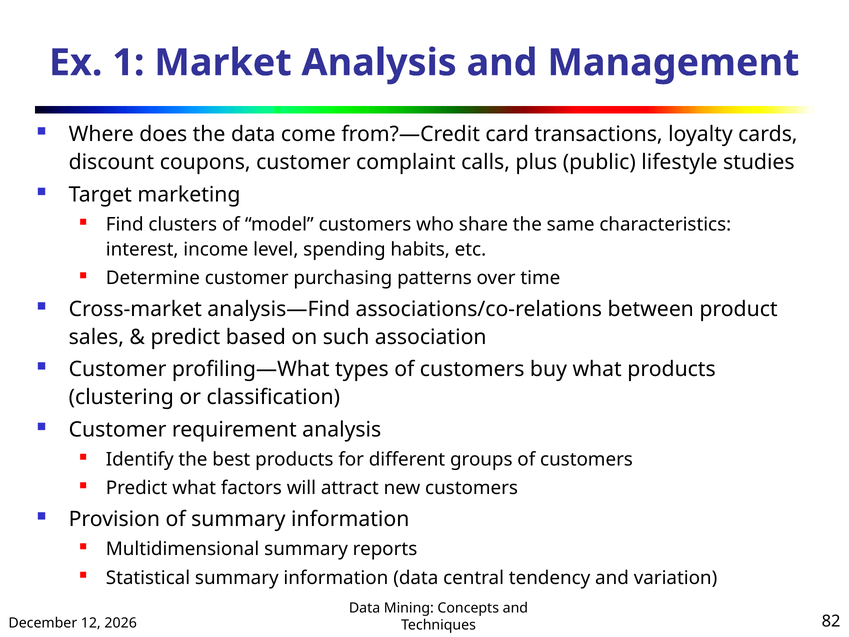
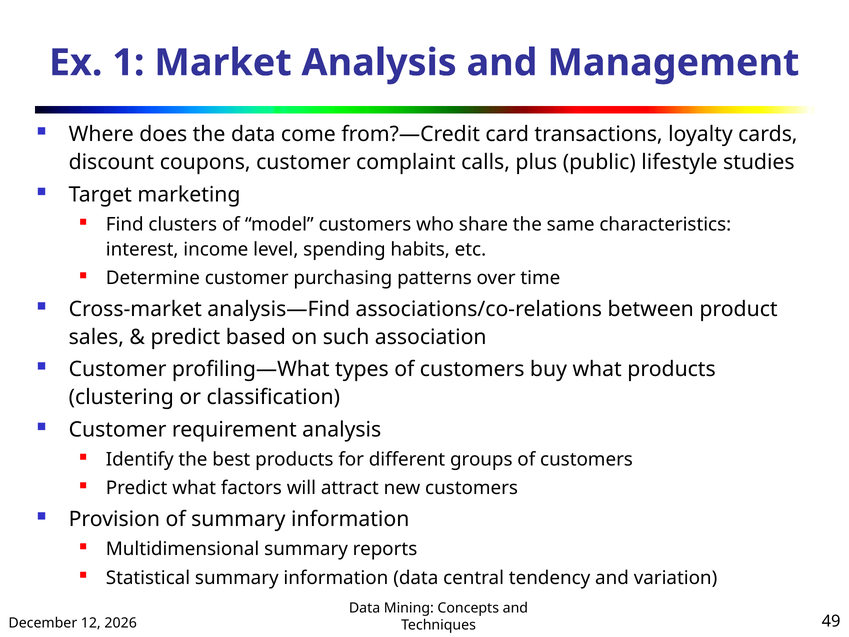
82: 82 -> 49
